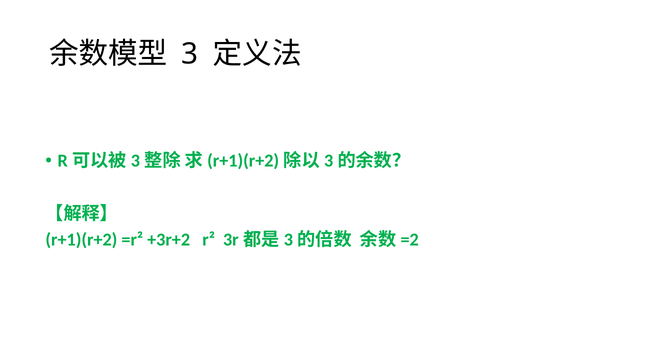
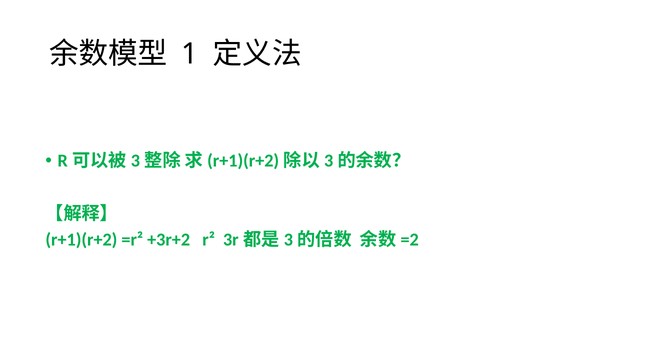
3: 3 -> 1
